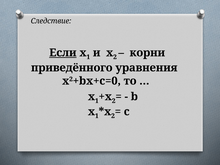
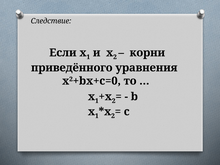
Если underline: present -> none
